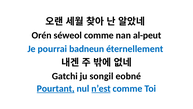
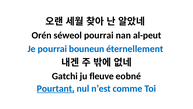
séweol comme: comme -> pourrai
badneun: badneun -> bouneun
songil: songil -> fleuve
n’est underline: present -> none
